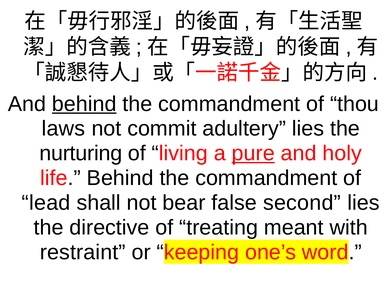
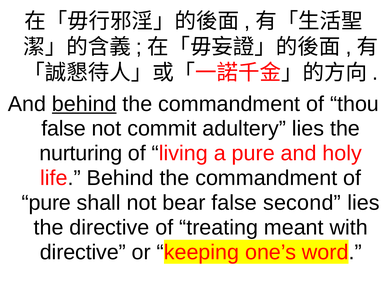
laws at (63, 129): laws -> false
pure at (253, 153) underline: present -> none
lead at (46, 203): lead -> pure
restraint at (83, 252): restraint -> directive
